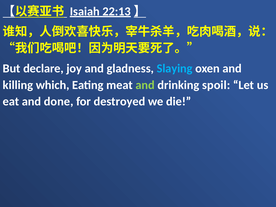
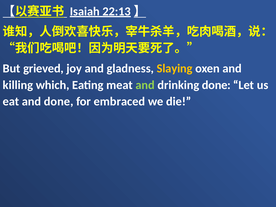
declare: declare -> grieved
Slaying colour: light blue -> yellow
drinking spoil: spoil -> done
destroyed: destroyed -> embraced
